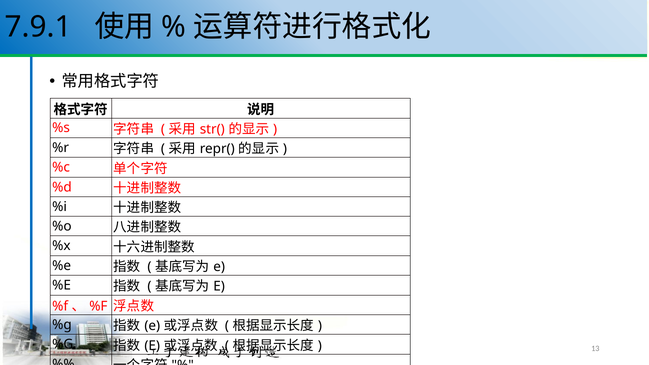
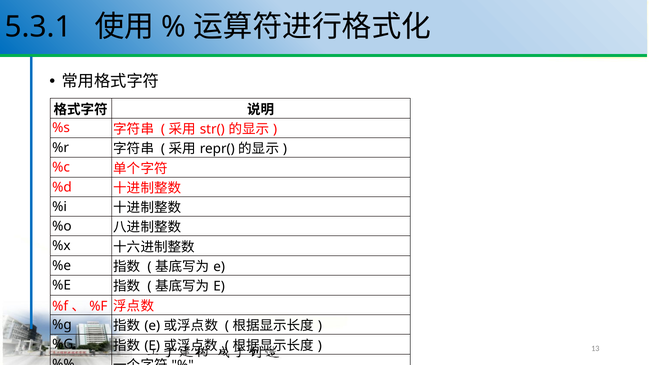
7.9.1: 7.9.1 -> 5.3.1
